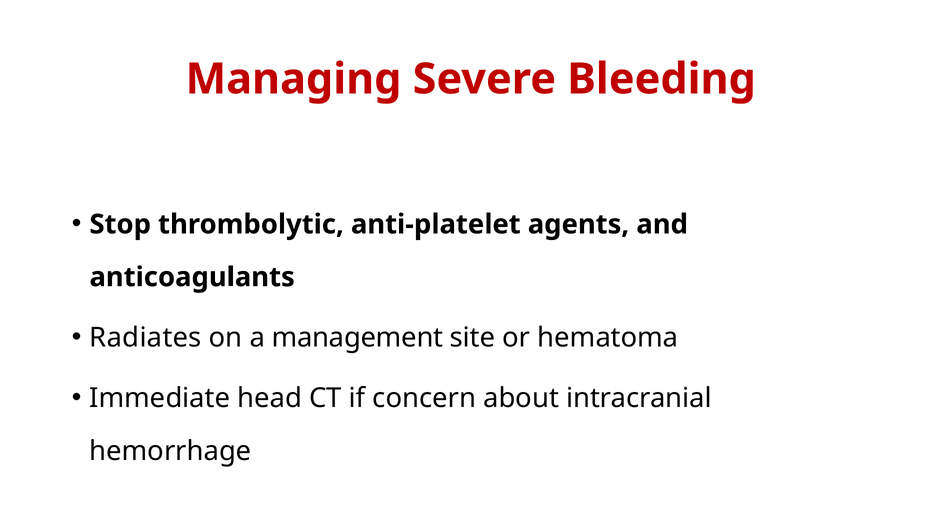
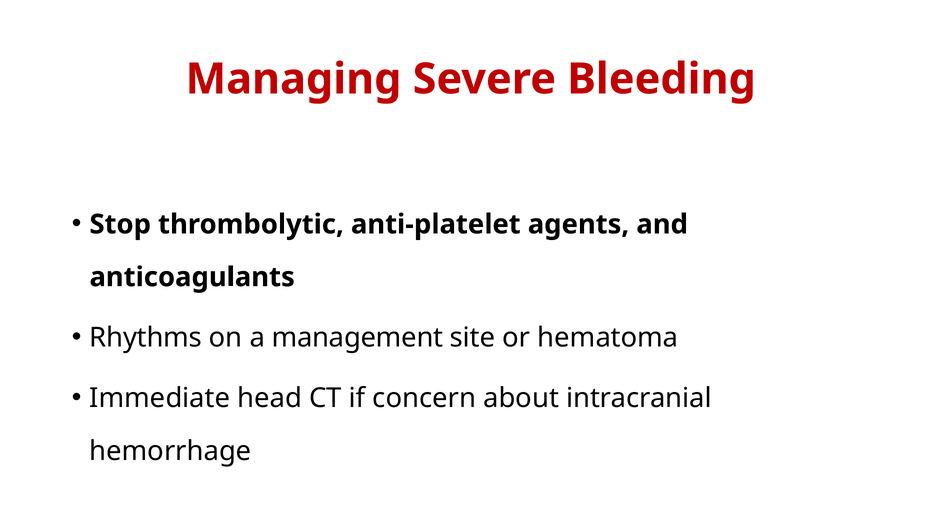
Radiates: Radiates -> Rhythms
